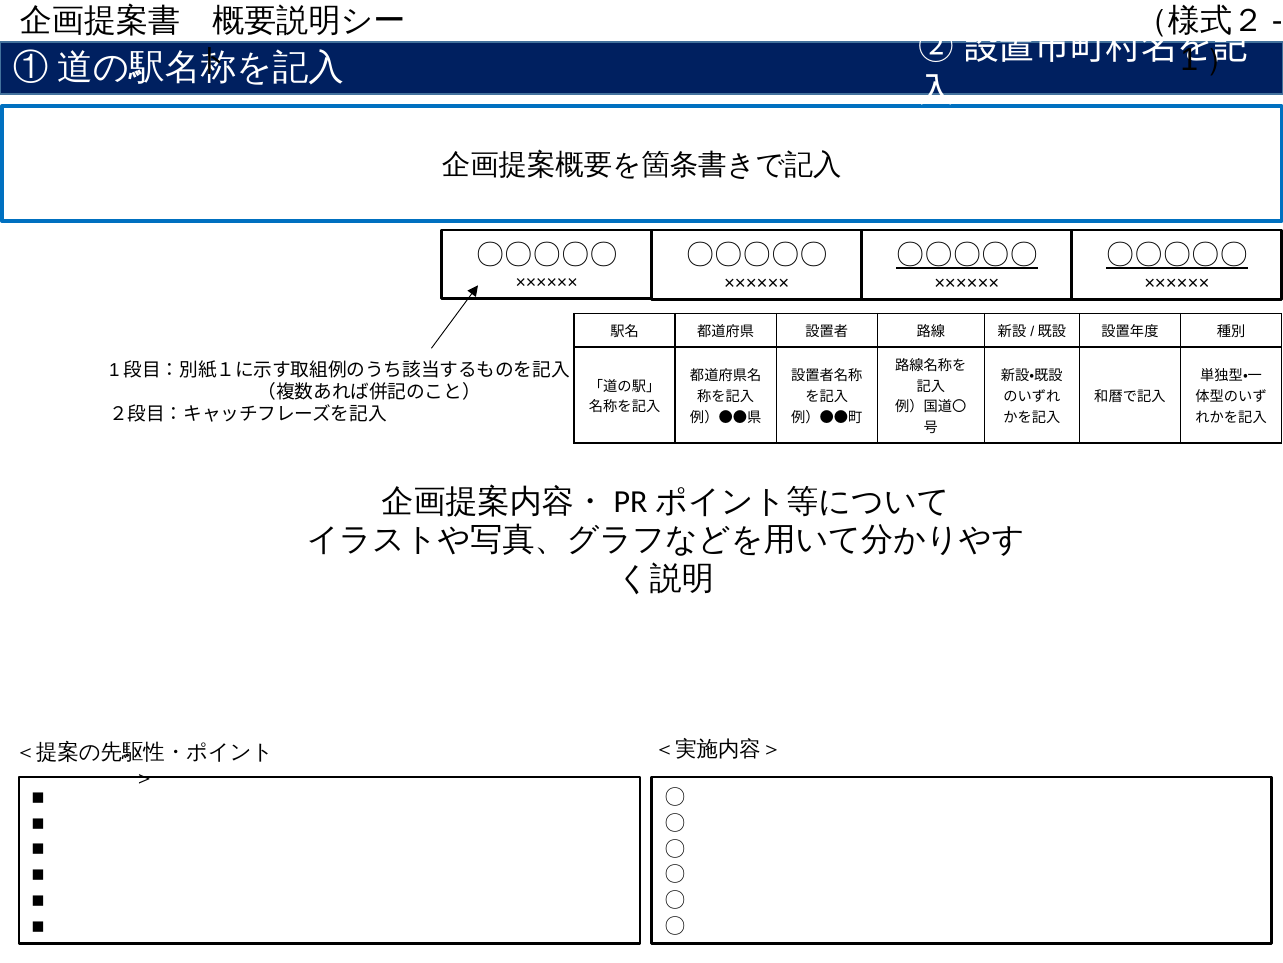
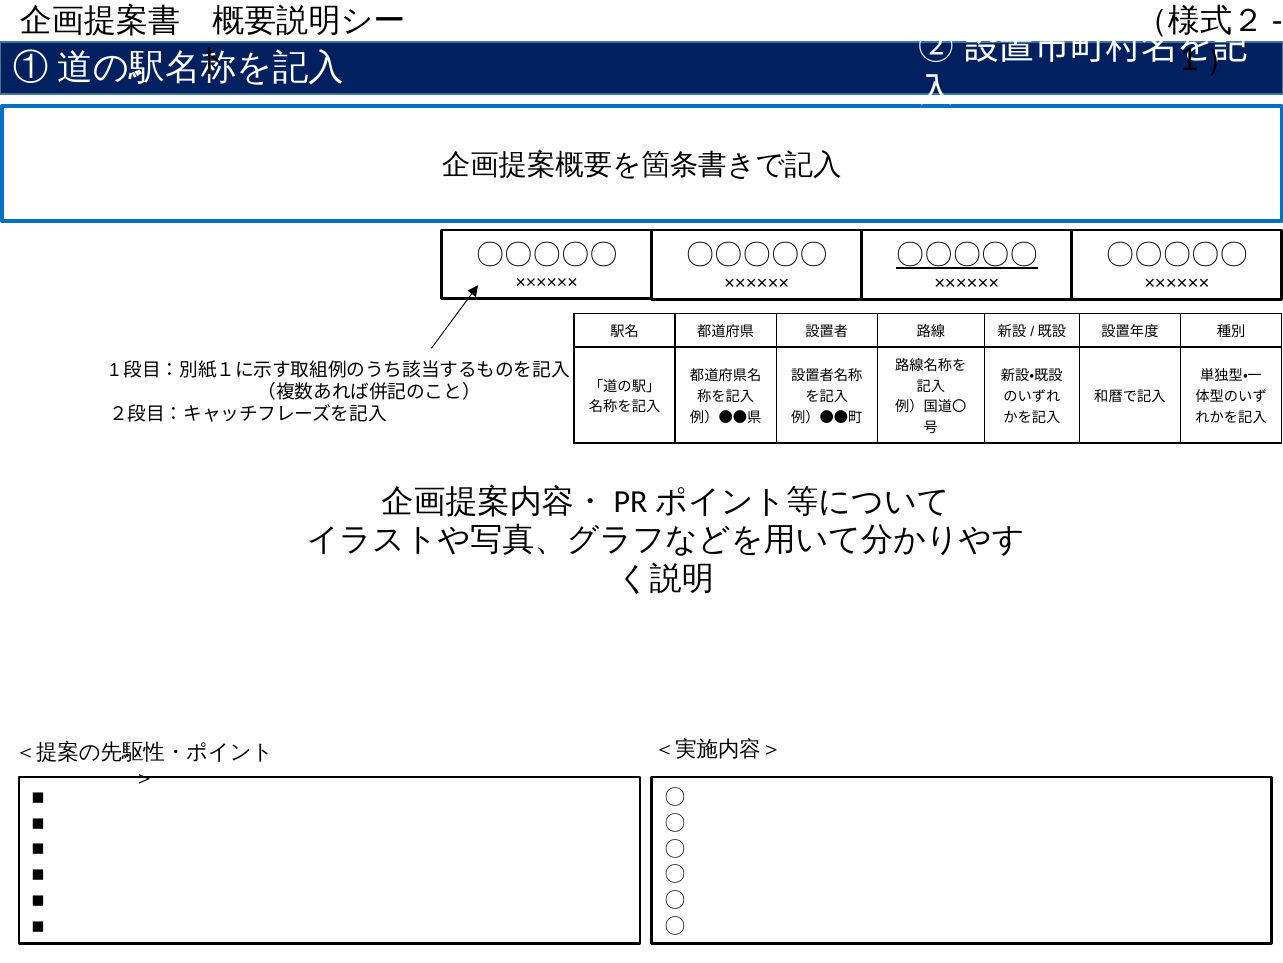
〇〇〇〇〇 at (1177, 255) underline: present -> none
